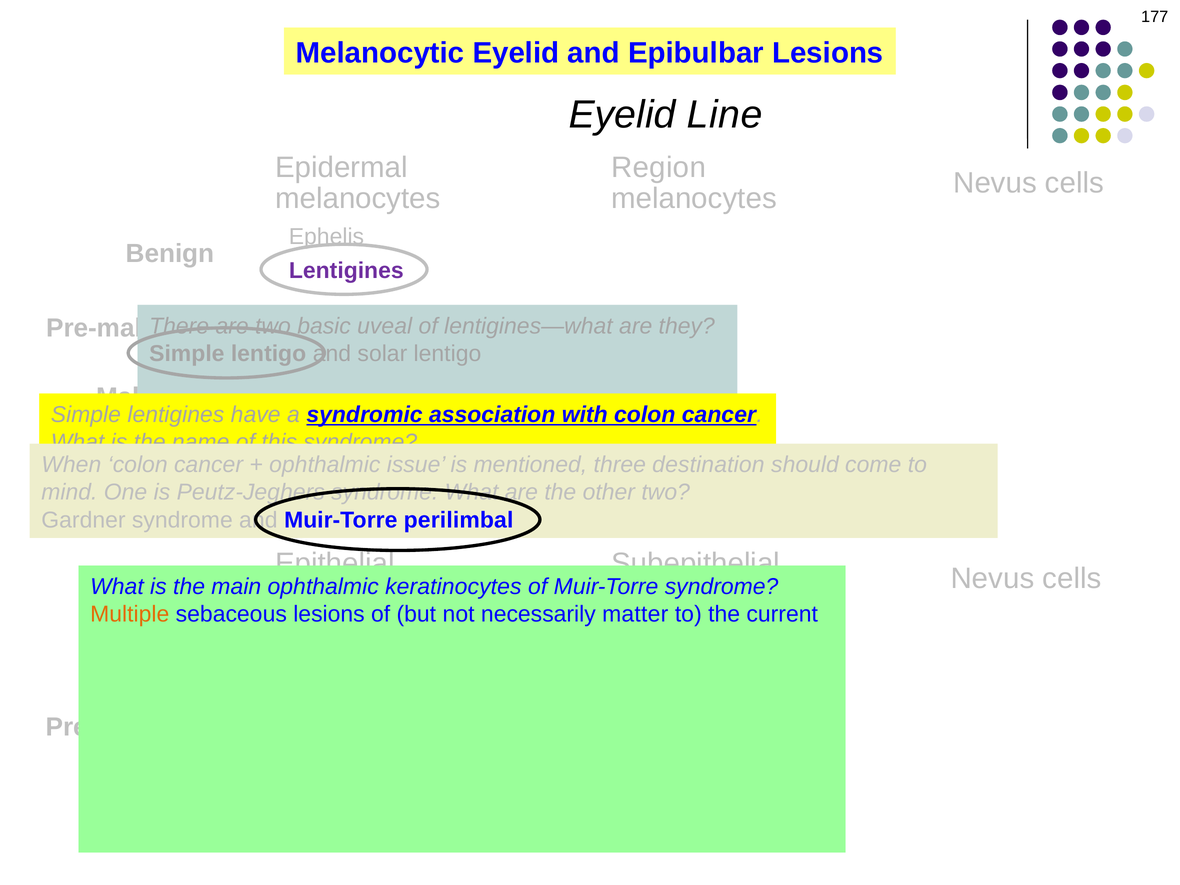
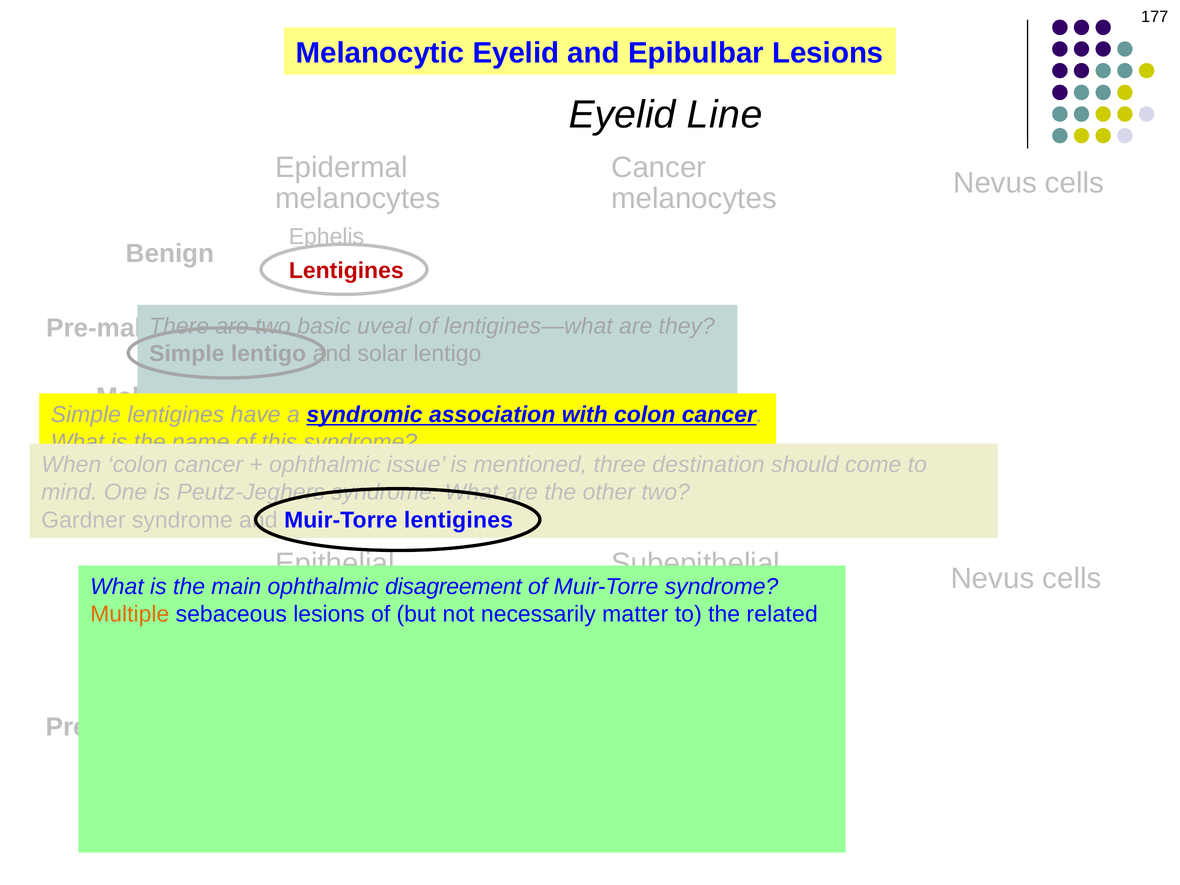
Region at (659, 167): Region -> Cancer
Lentigines at (346, 271) colour: purple -> red
Muir-Torre perilimbal: perilimbal -> lentigines
keratinocytes: keratinocytes -> disagreement
the current: current -> related
